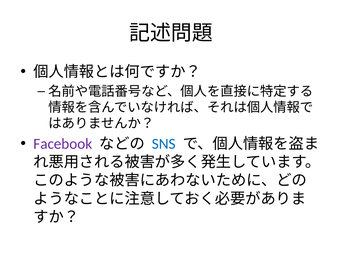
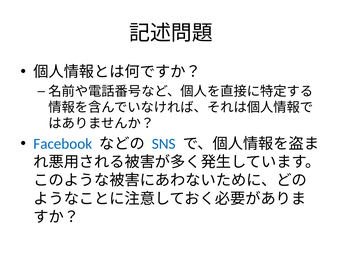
Facebook colour: purple -> blue
